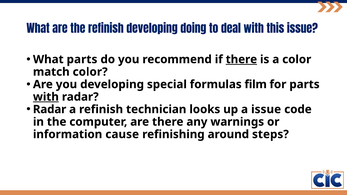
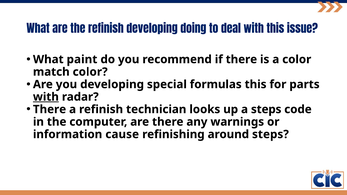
What parts: parts -> paint
there at (241, 59) underline: present -> none
formulas film: film -> this
Radar at (50, 109): Radar -> There
a issue: issue -> steps
